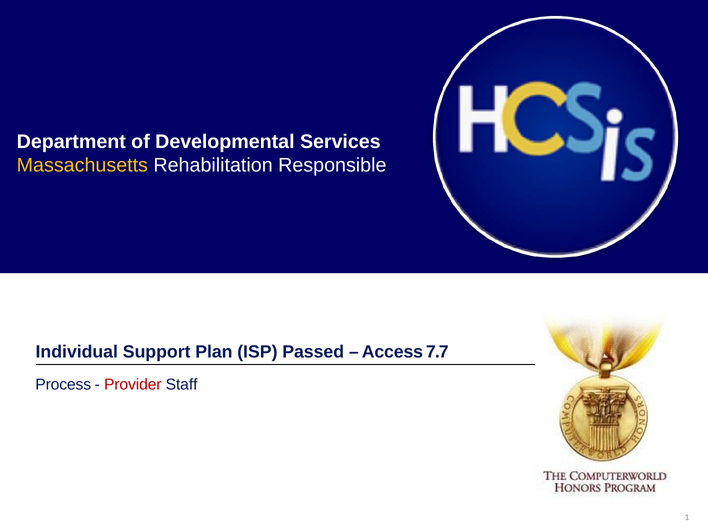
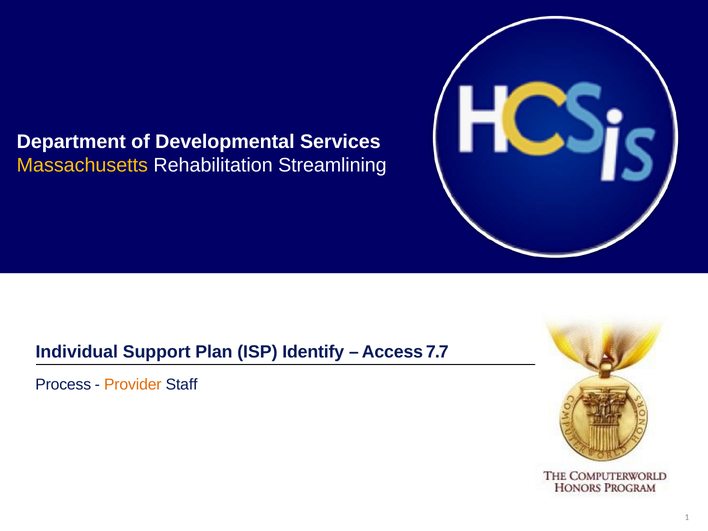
Responsible: Responsible -> Streamlining
Passed: Passed -> Identify
Provider colour: red -> orange
